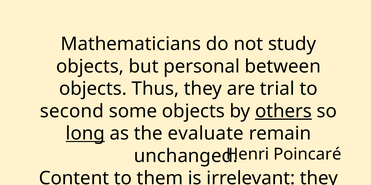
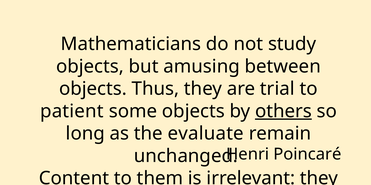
personal: personal -> amusing
second: second -> patient
long underline: present -> none
